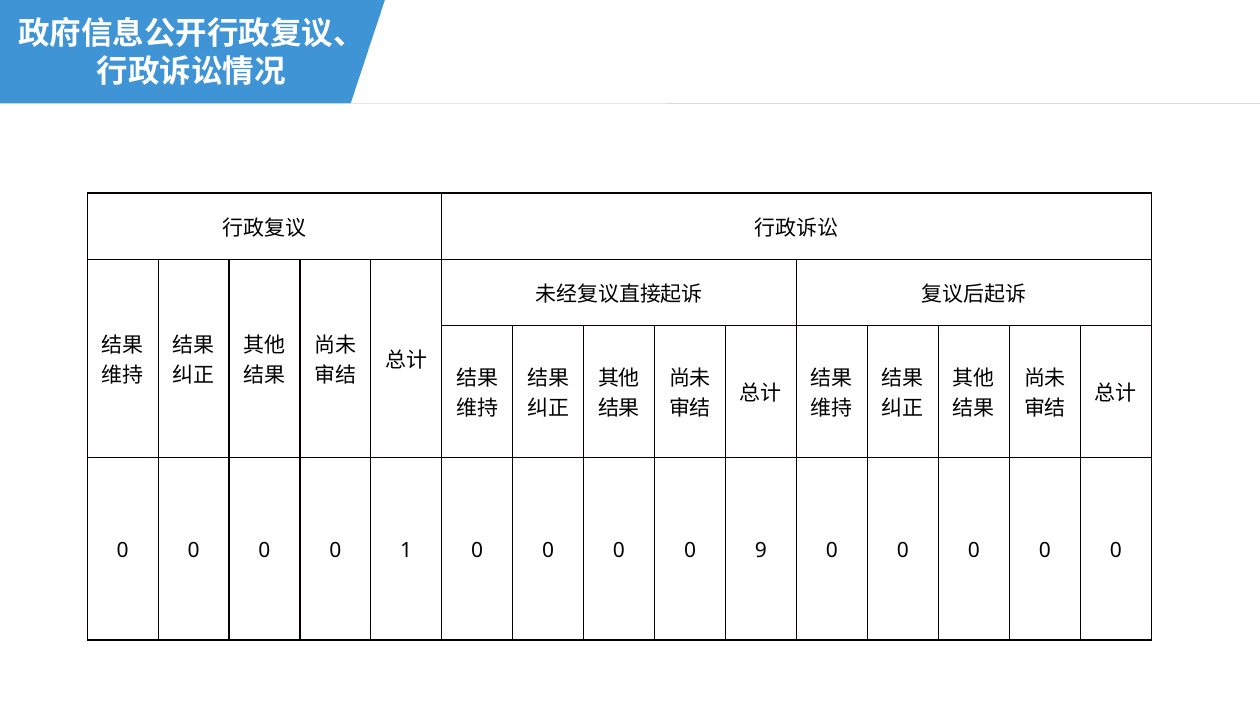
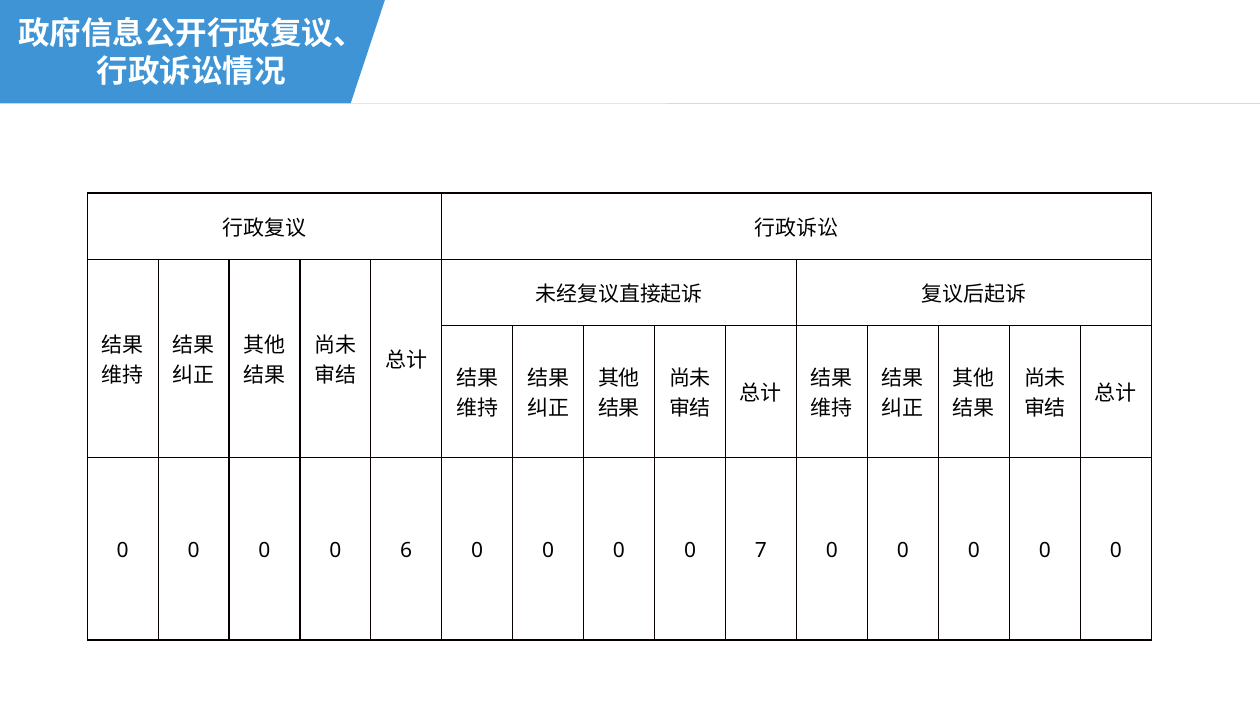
1: 1 -> 6
9: 9 -> 7
